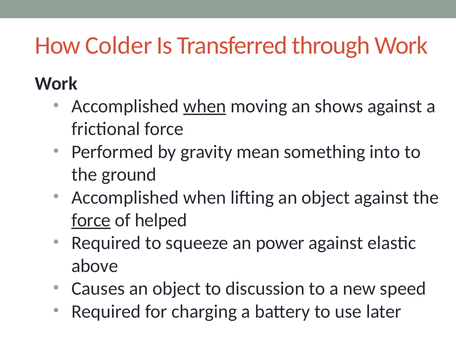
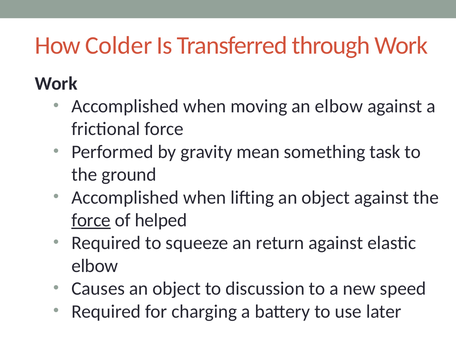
when at (205, 106) underline: present -> none
an shows: shows -> elbow
into: into -> task
power: power -> return
above at (95, 266): above -> elbow
